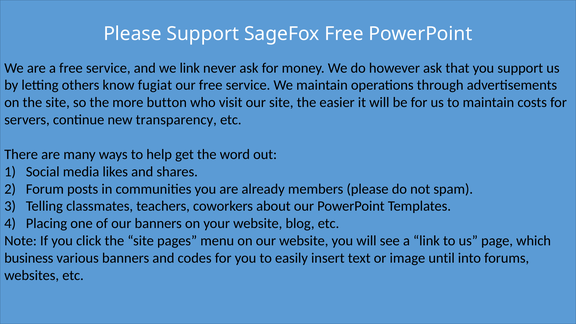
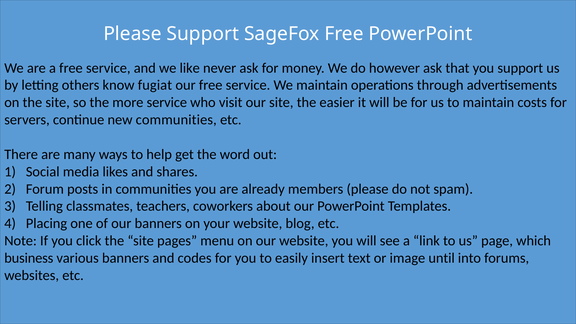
we link: link -> like
more button: button -> service
new transparency: transparency -> communities
